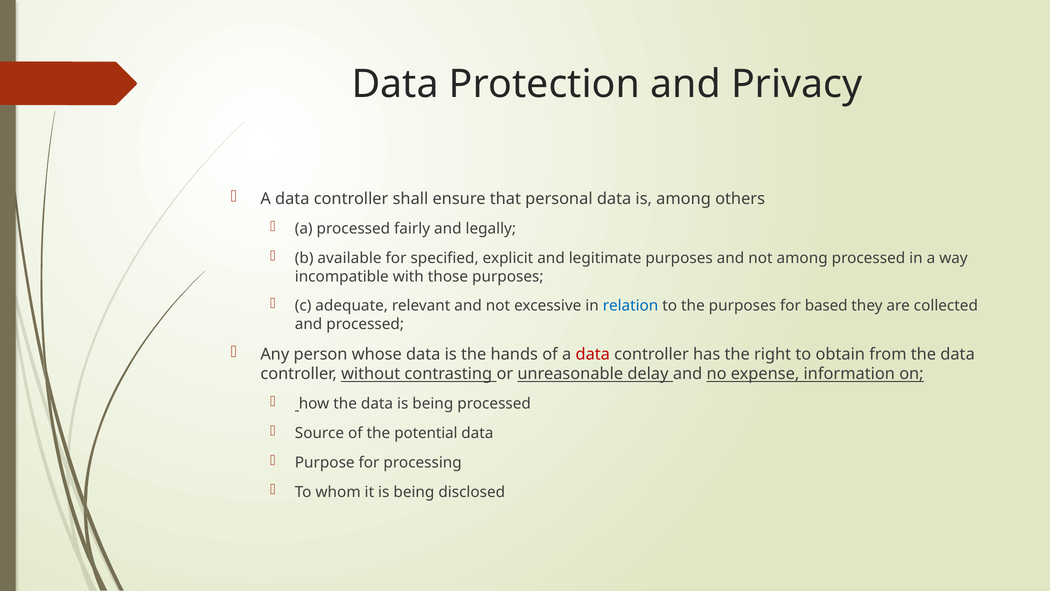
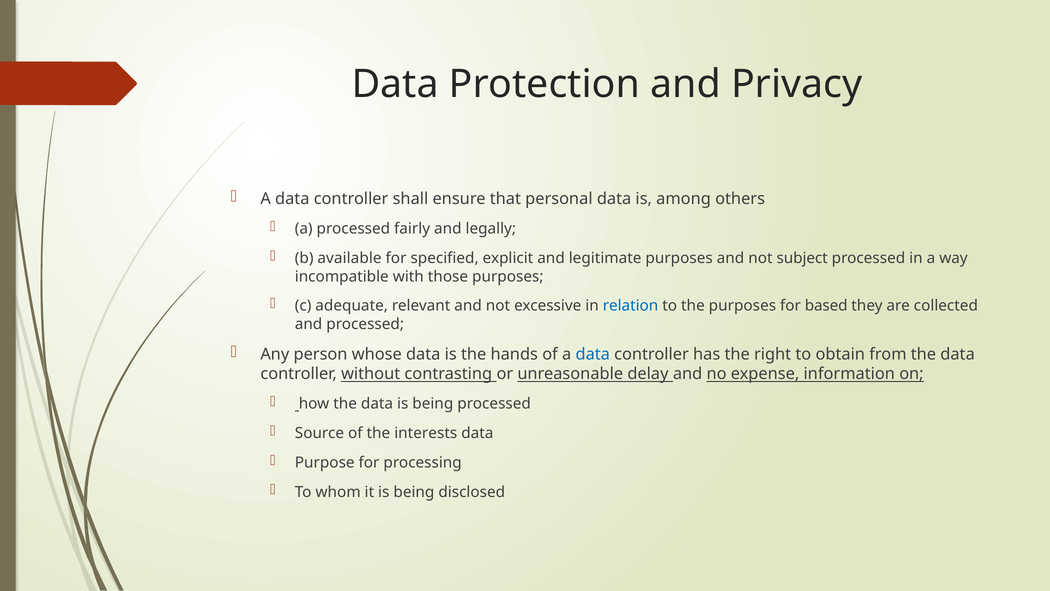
not among: among -> subject
data at (593, 354) colour: red -> blue
potential: potential -> interests
